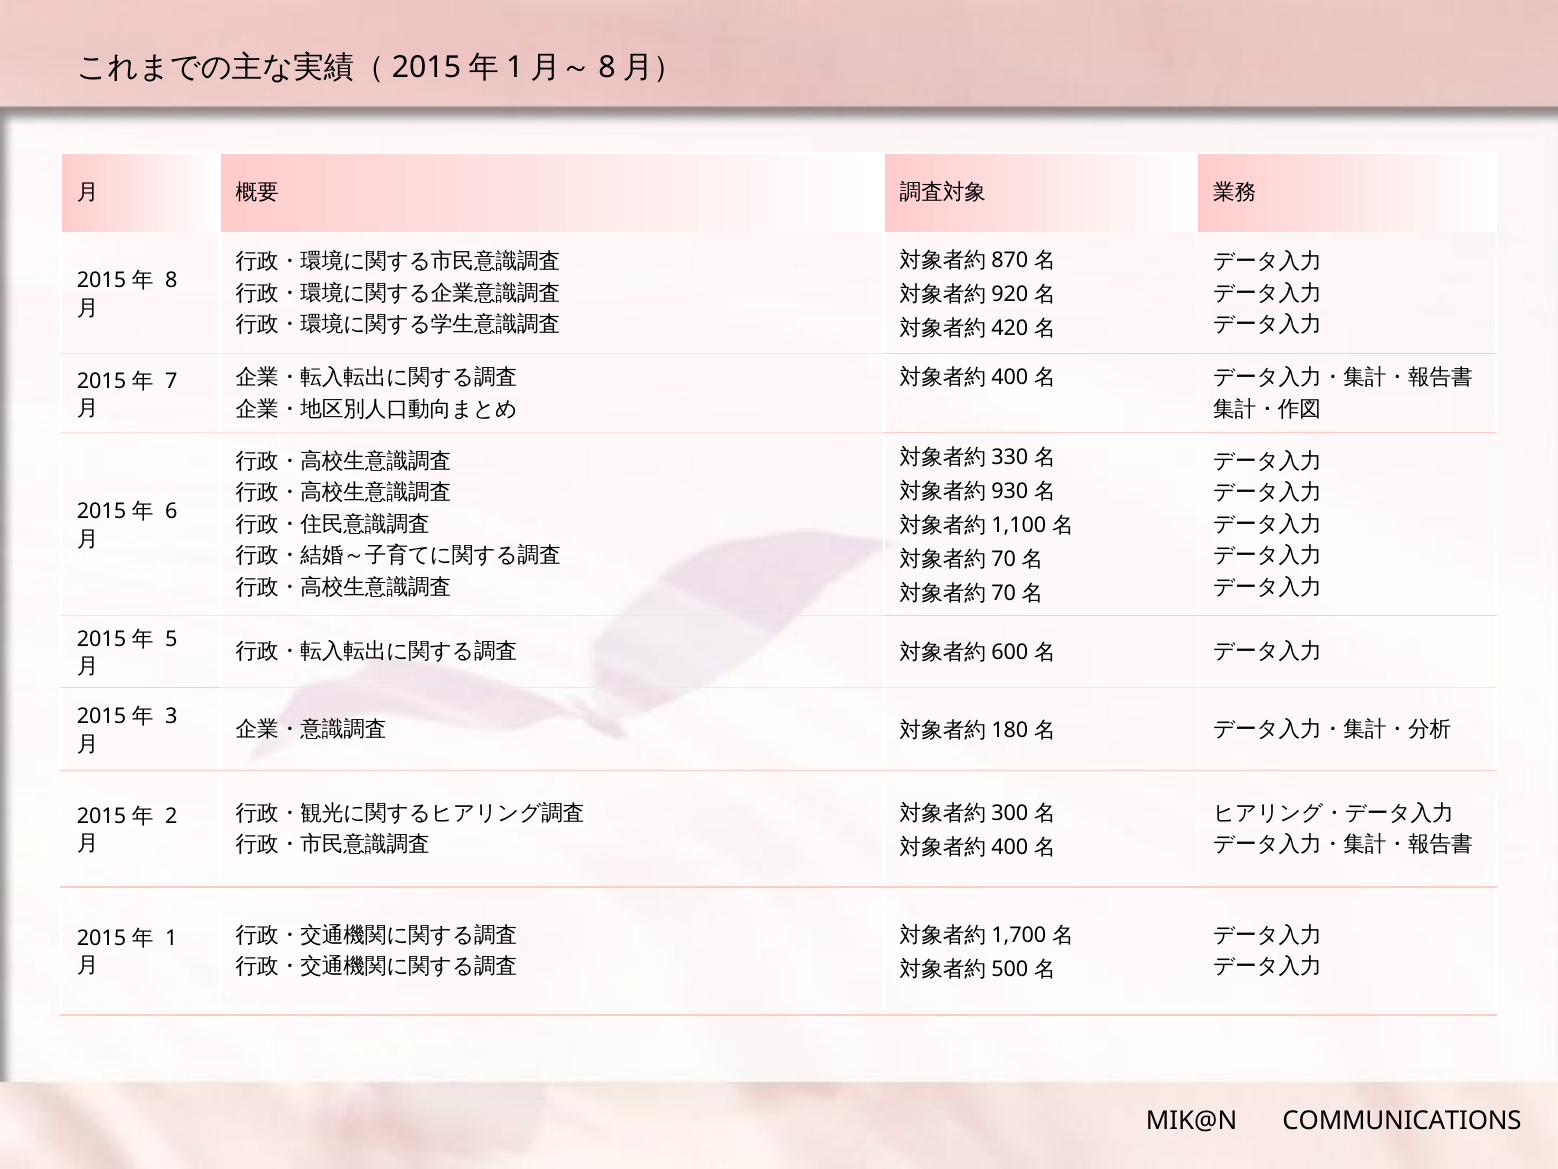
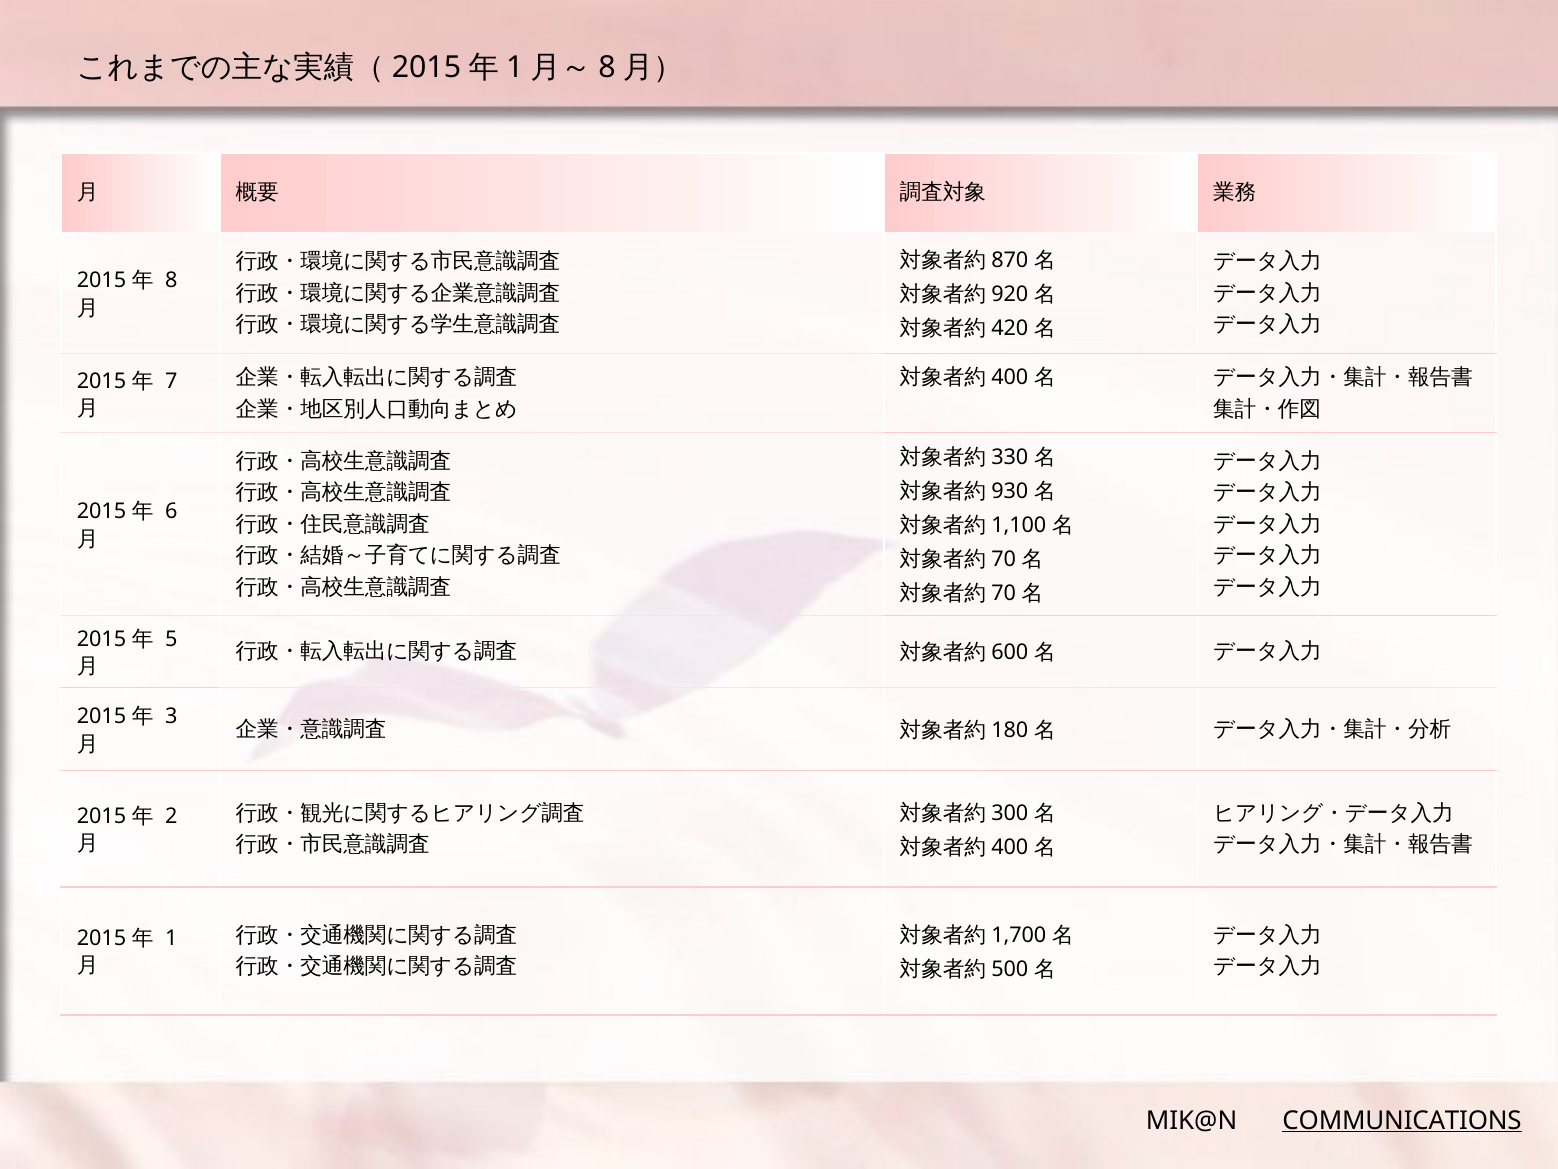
COMMUNICATIONS underline: none -> present
